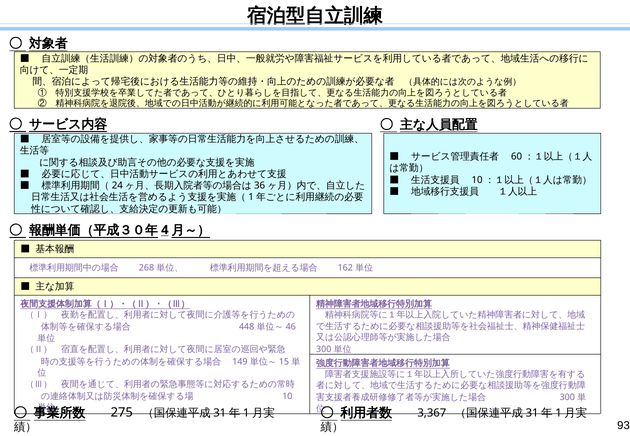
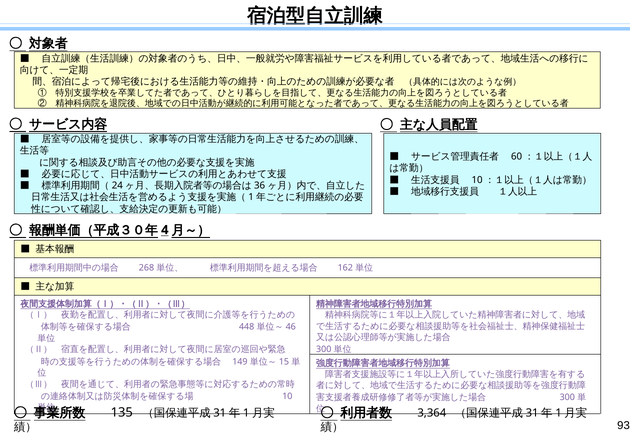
275: 275 -> 135
3,367: 3,367 -> 3,364
